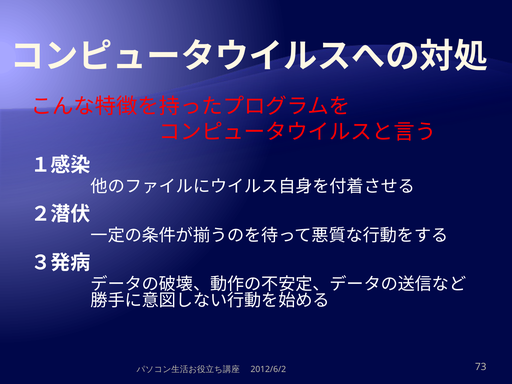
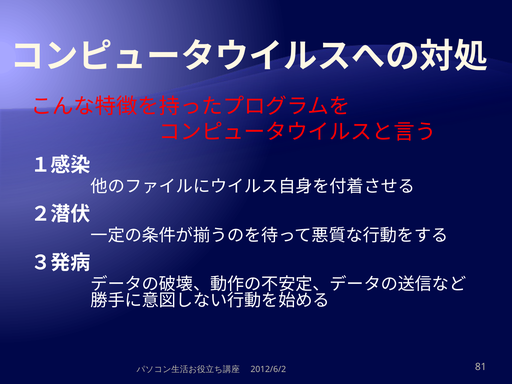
73: 73 -> 81
